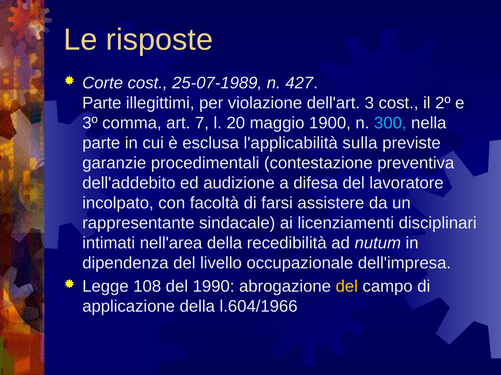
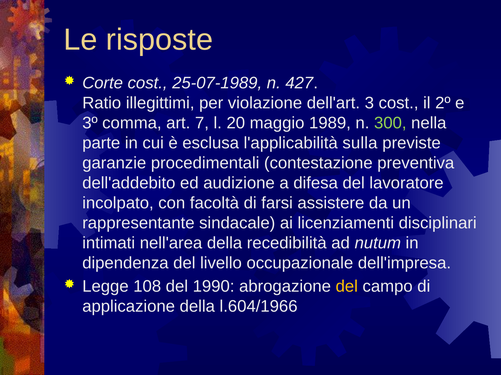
Parte at (102, 103): Parte -> Ratio
1900: 1900 -> 1989
300 colour: light blue -> light green
